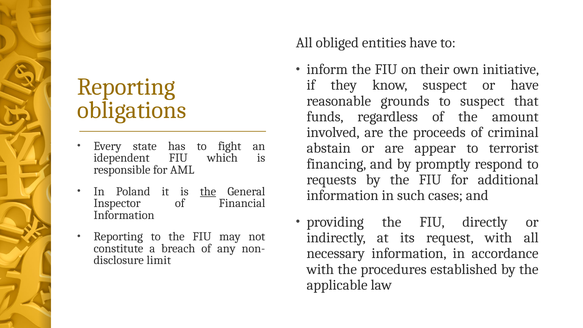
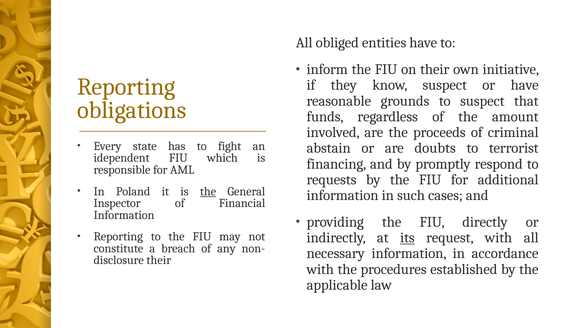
appear: appear -> doubts
its underline: none -> present
limit at (159, 260): limit -> their
